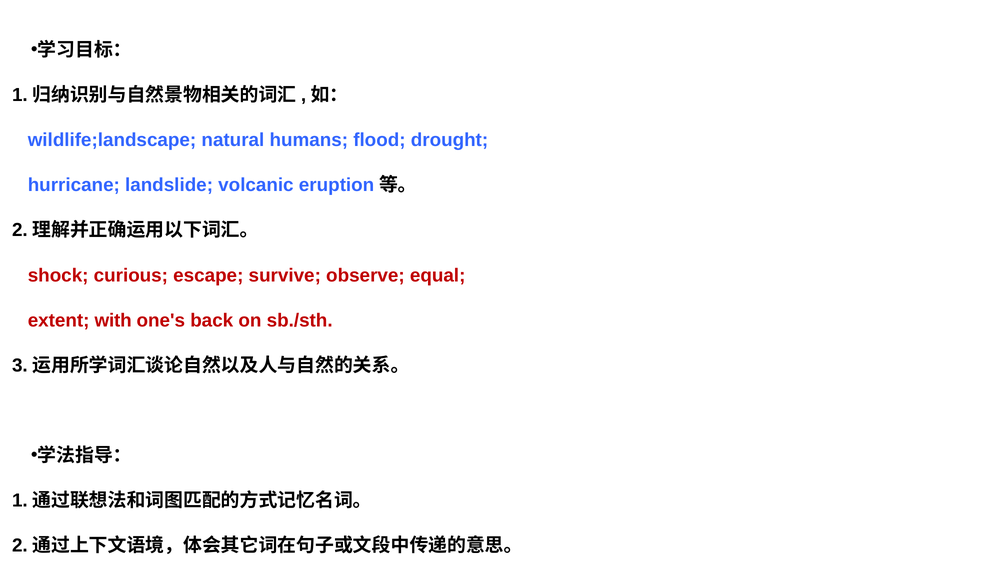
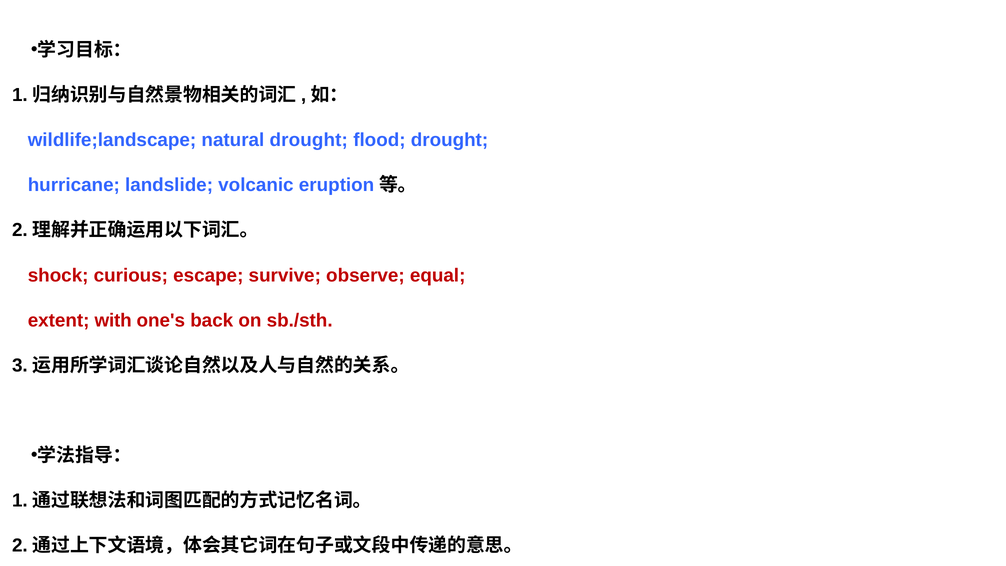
natural humans: humans -> drought
